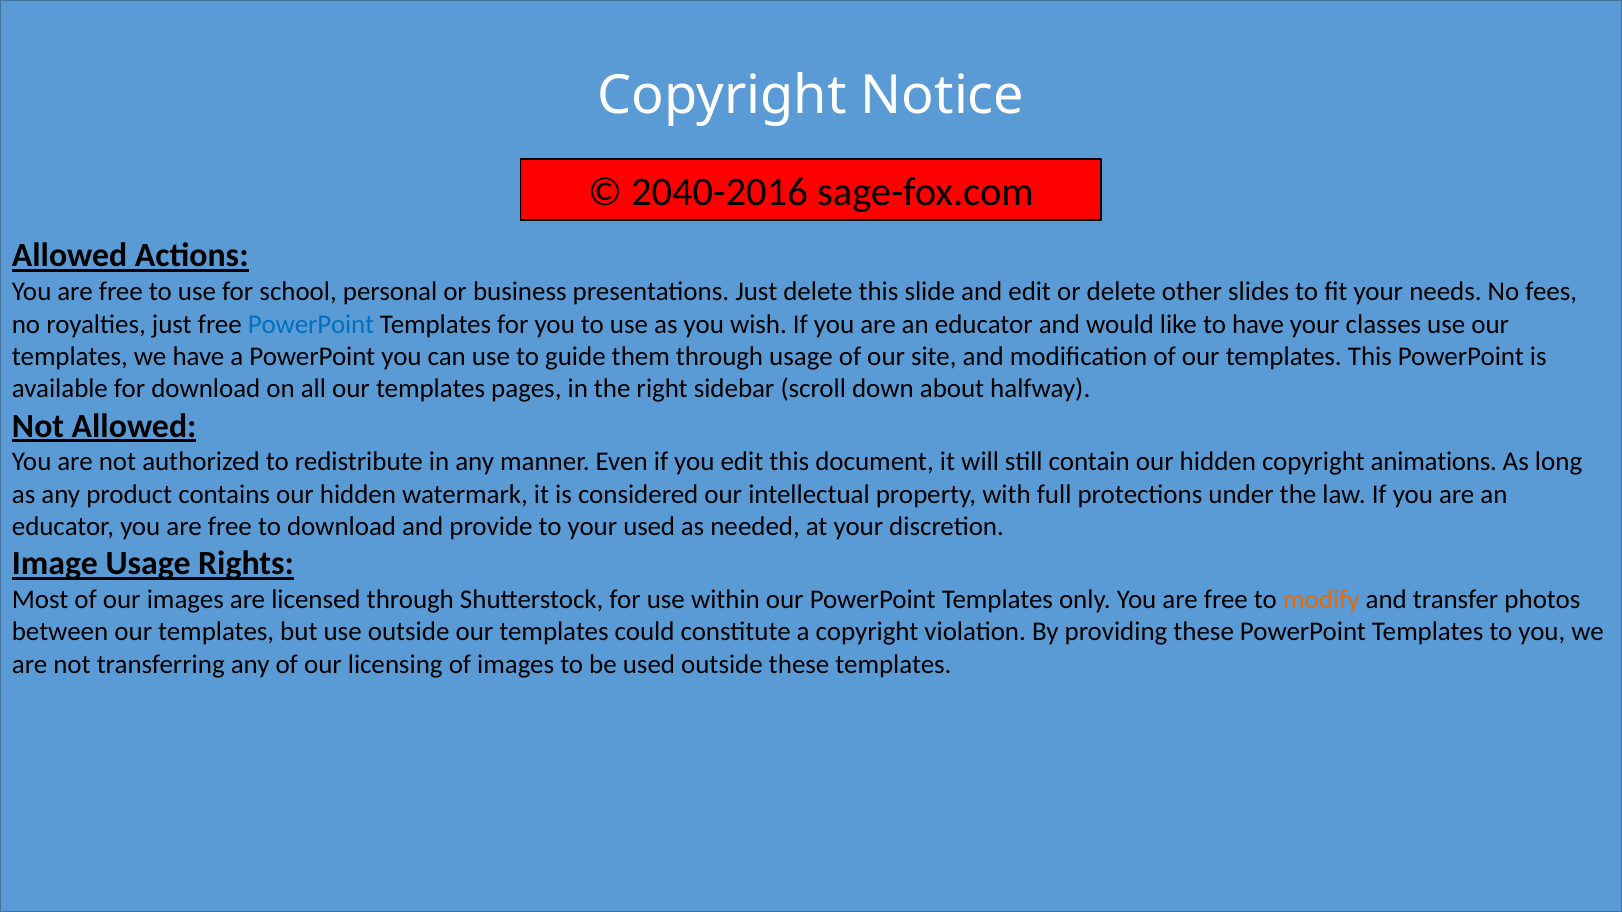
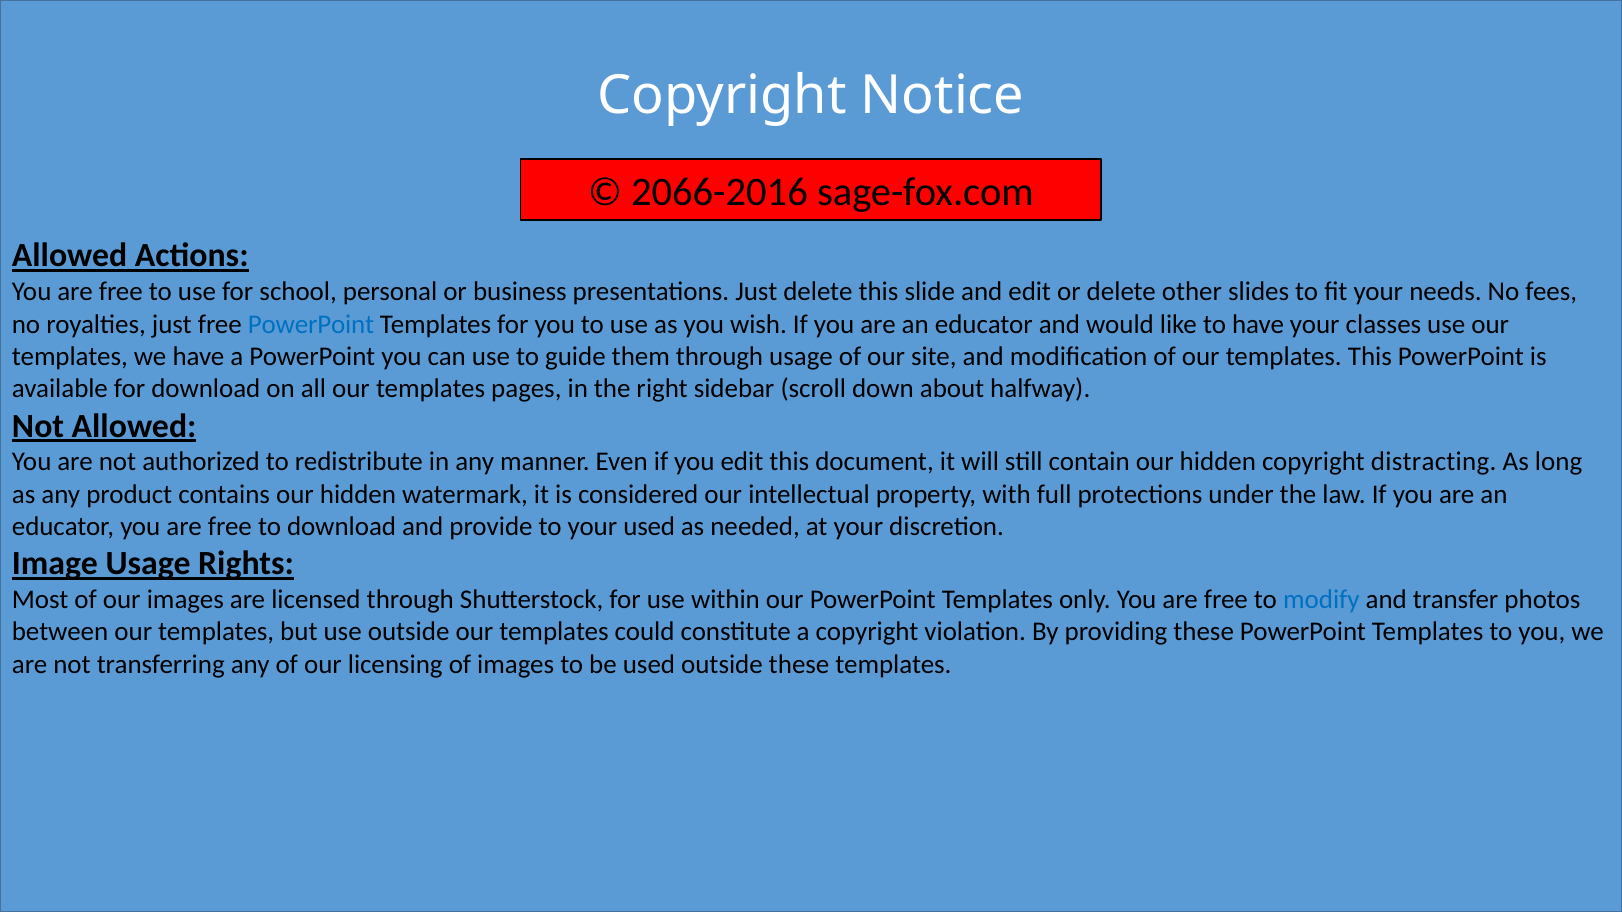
2040-2016: 2040-2016 -> 2066-2016
animations: animations -> distracting
modify colour: orange -> blue
